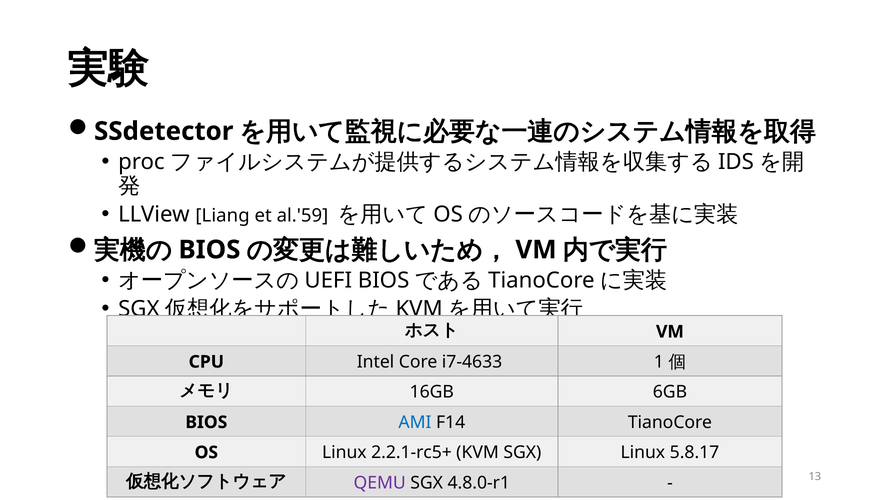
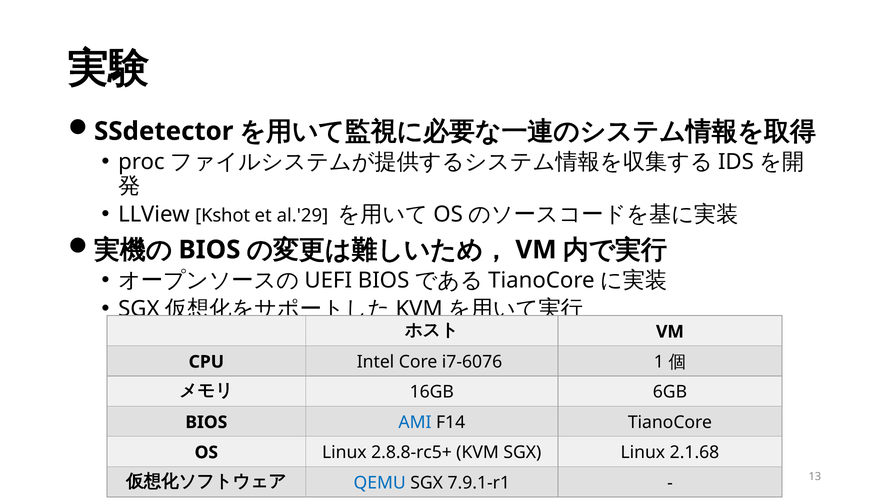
Liang: Liang -> Kshot
al.'59: al.'59 -> al.'29
i7-4633: i7-4633 -> i7-6076
2.2.1-rc5+: 2.2.1-rc5+ -> 2.8.8-rc5+
5.8.17: 5.8.17 -> 2.1.68
QEMU colour: purple -> blue
4.8.0-r1: 4.8.0-r1 -> 7.9.1-r1
